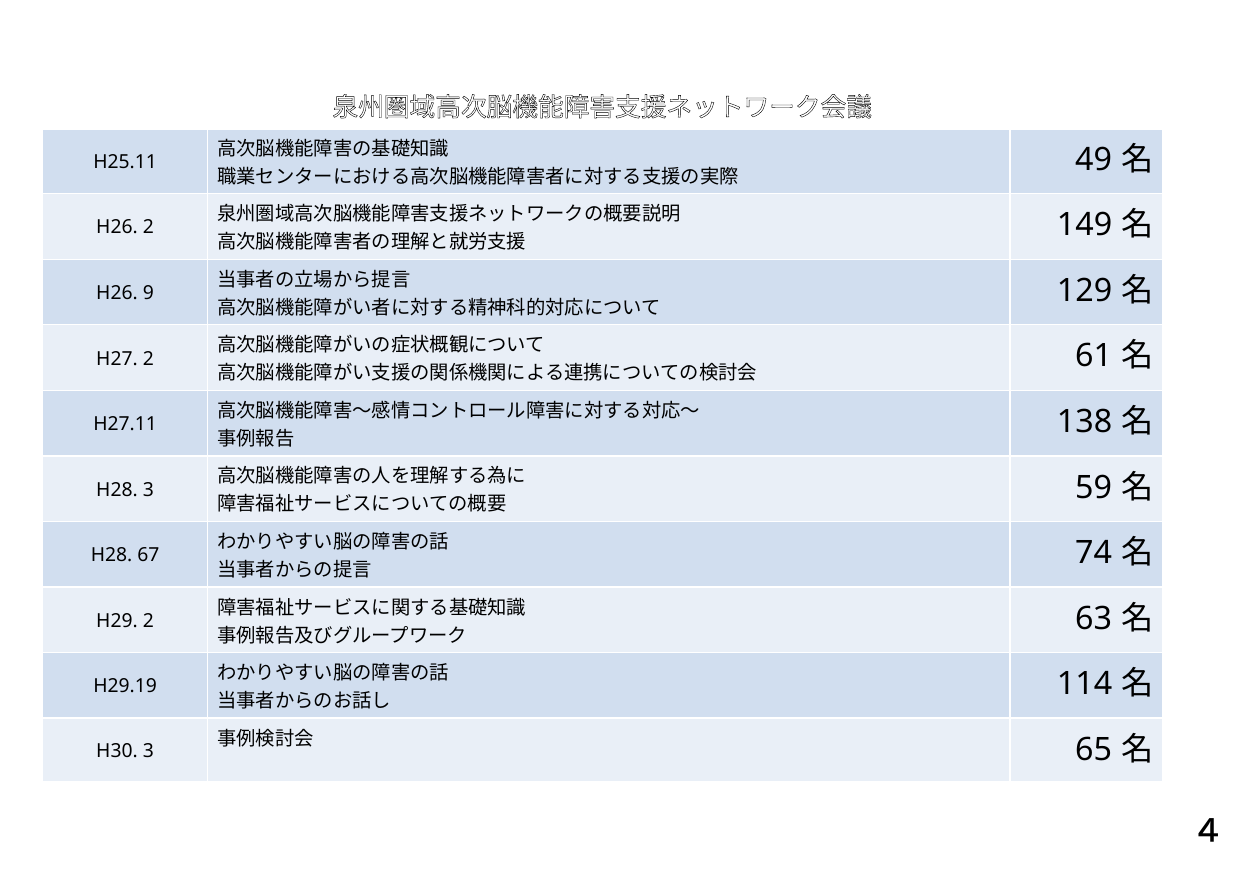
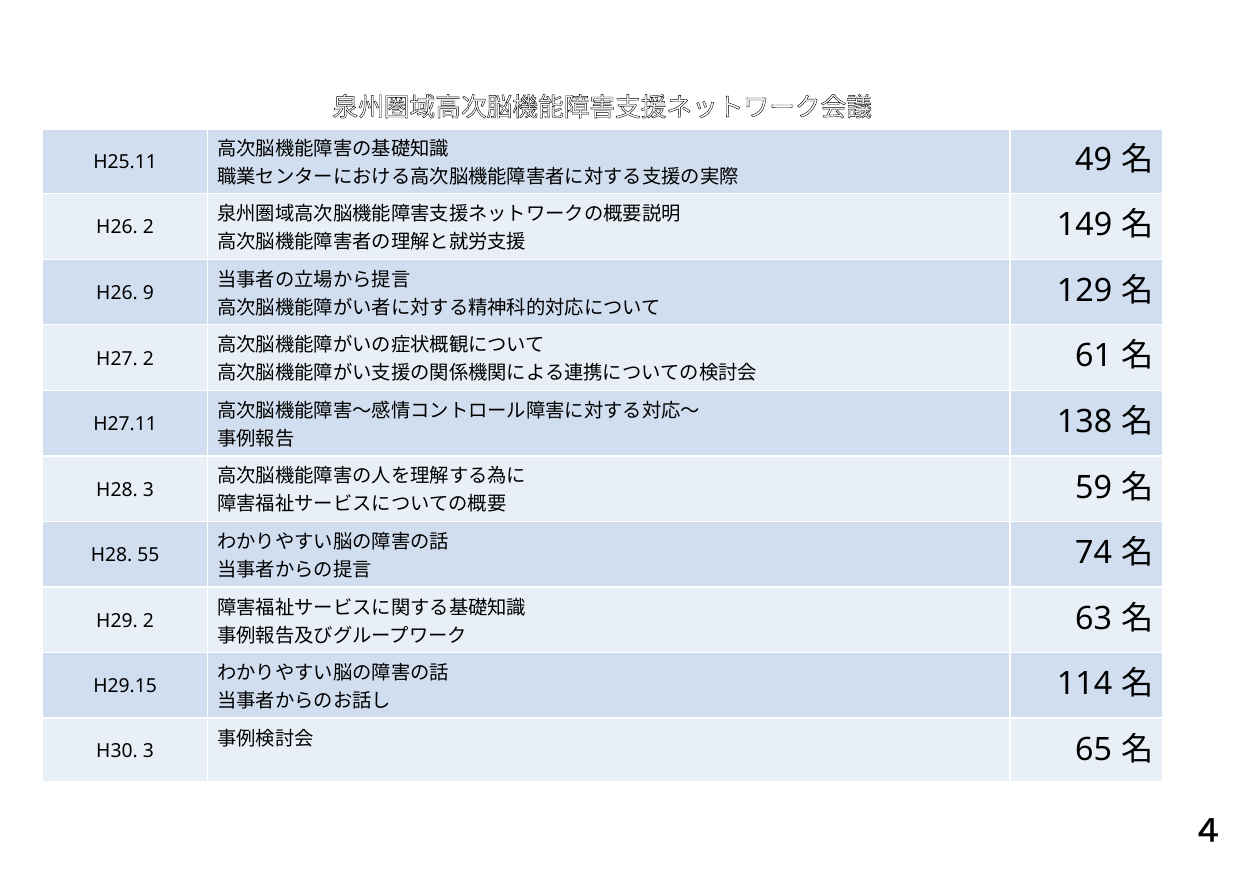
67: 67 -> 55
H29.19: H29.19 -> H29.15
